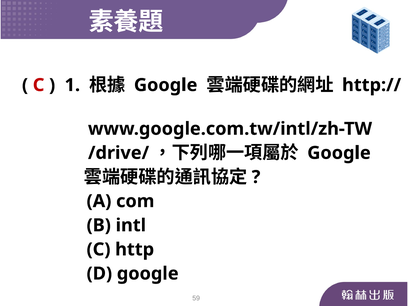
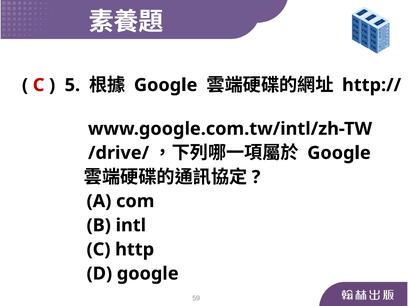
1: 1 -> 5
